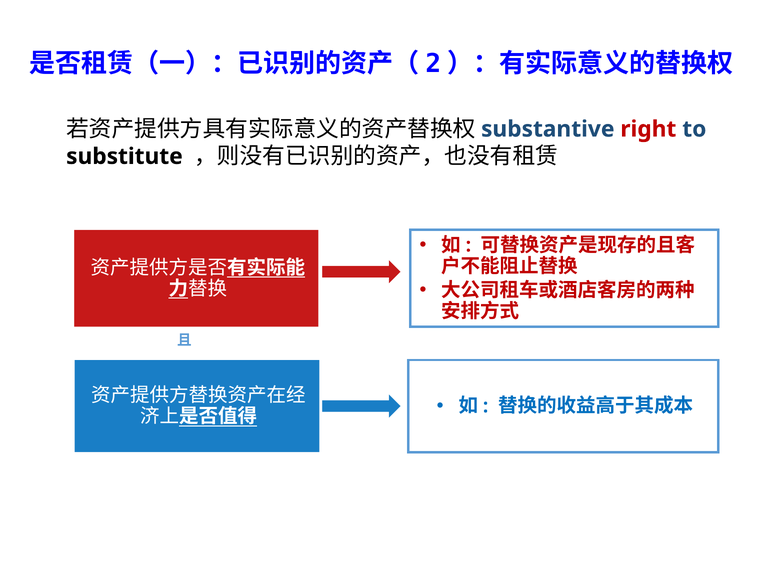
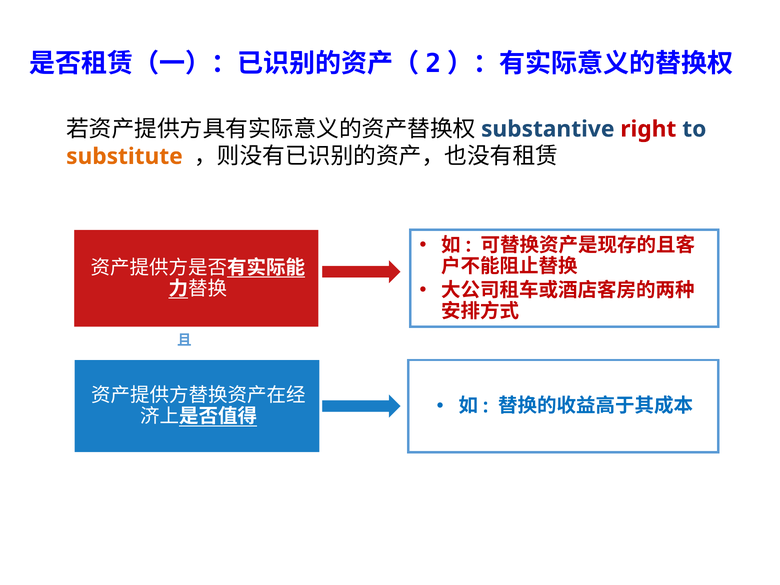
substitute colour: black -> orange
